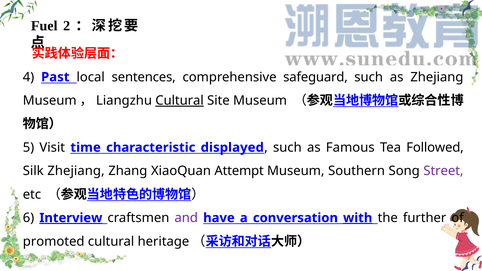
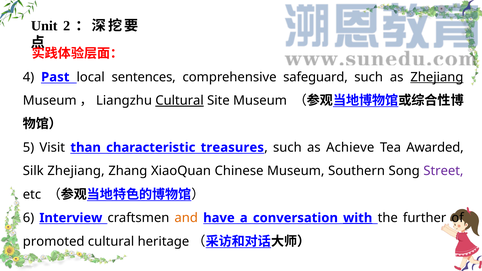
Fuel: Fuel -> Unit
Zhejiang at (437, 77) underline: none -> present
time: time -> than
displayed: displayed -> treasures
Famous: Famous -> Achieve
Followed: Followed -> Awarded
Attempt: Attempt -> Chinese
Interview underline: present -> none
and colour: purple -> orange
